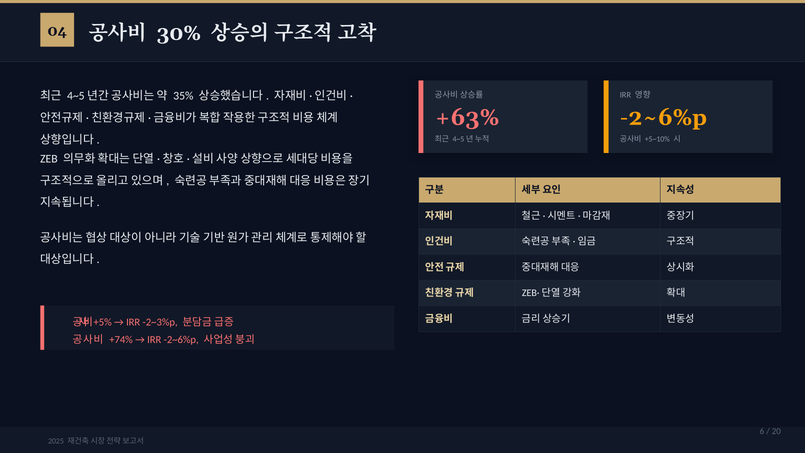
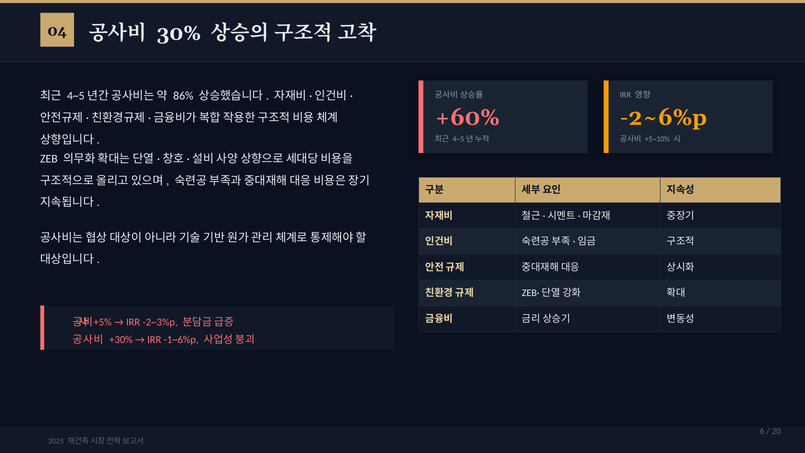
35%: 35% -> 86%
+63%: +63% -> +60%
+74%: +74% -> +30%
IRR -2~6%p: -2~6%p -> -1~6%p
